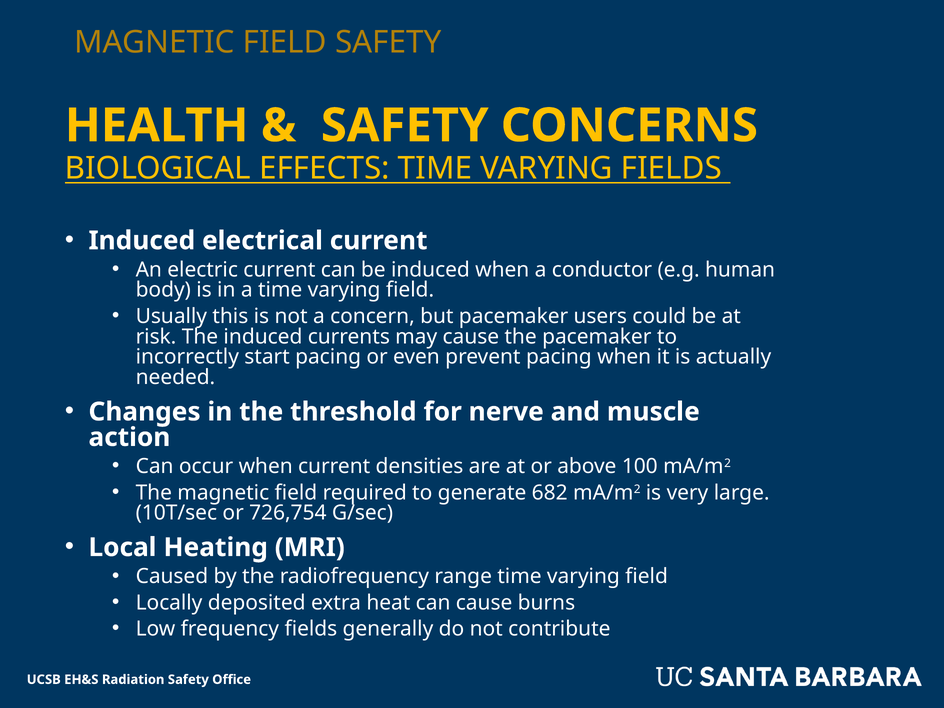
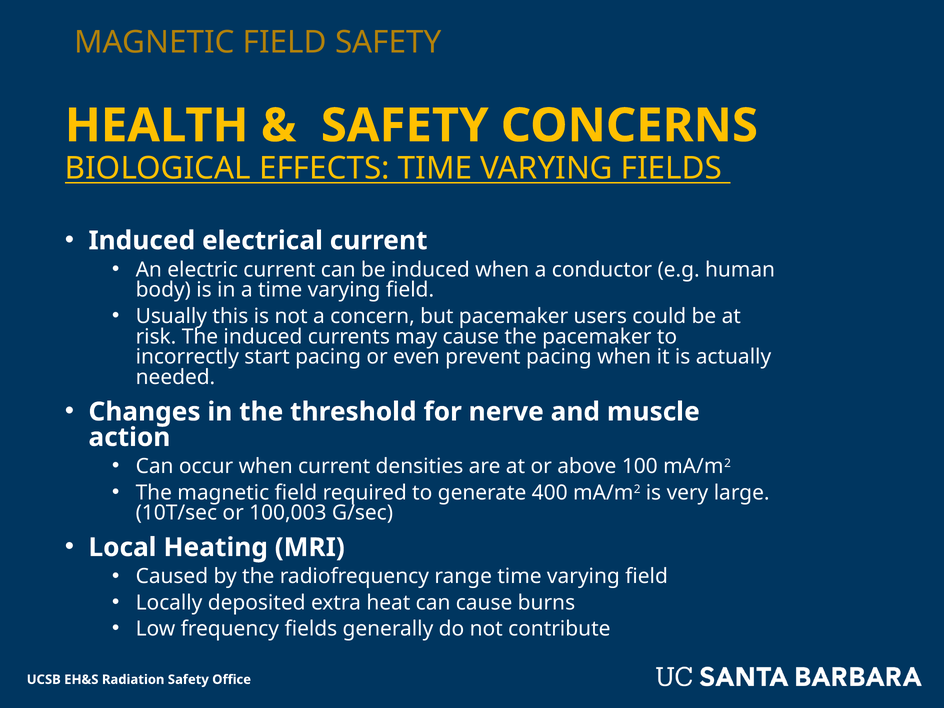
682: 682 -> 400
726,754: 726,754 -> 100,003
